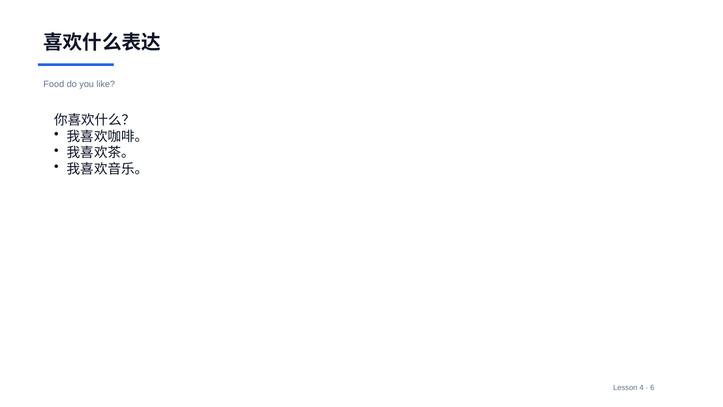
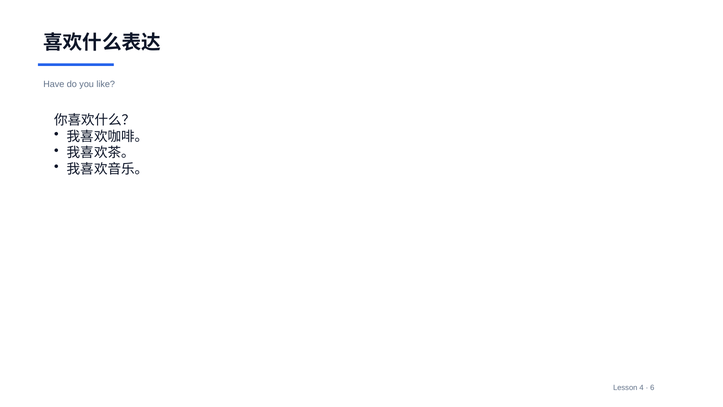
Food: Food -> Have
